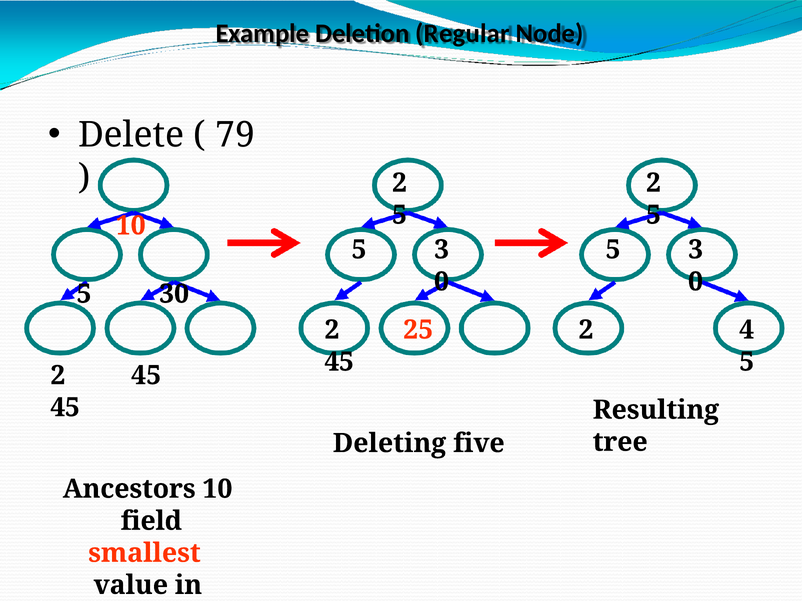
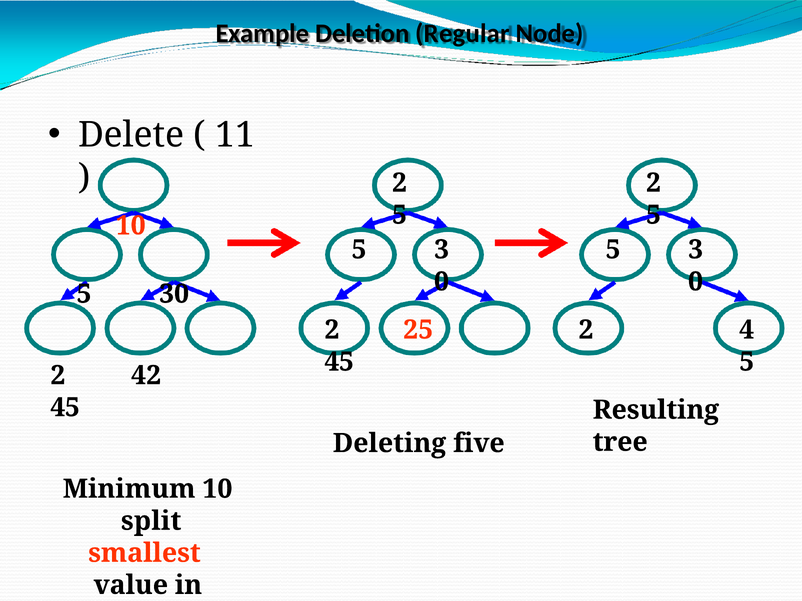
79: 79 -> 11
2 45: 45 -> 42
Ancestors: Ancestors -> Minimum
field: field -> split
